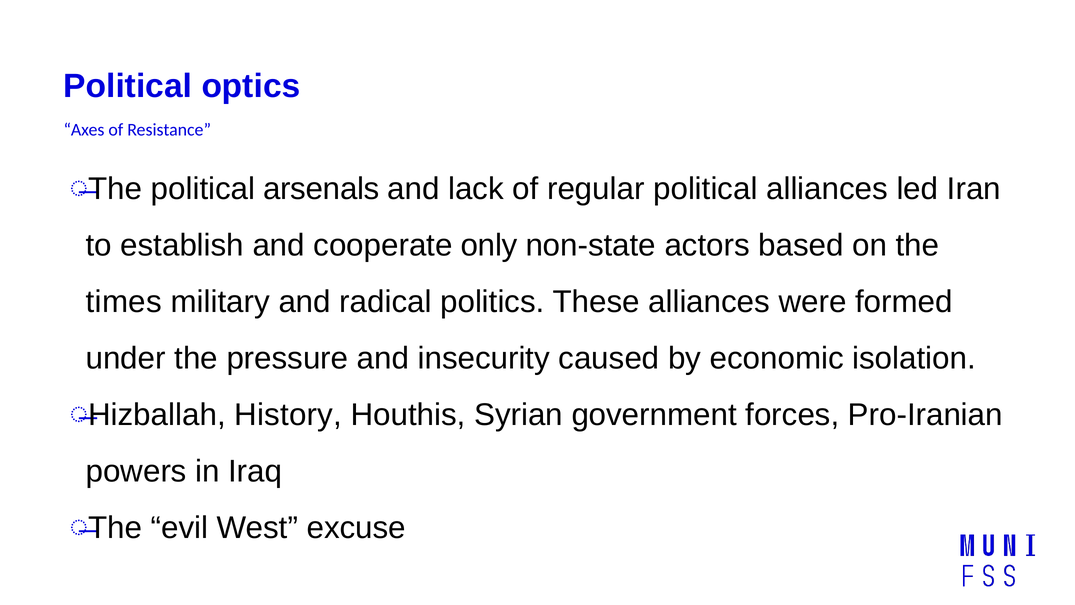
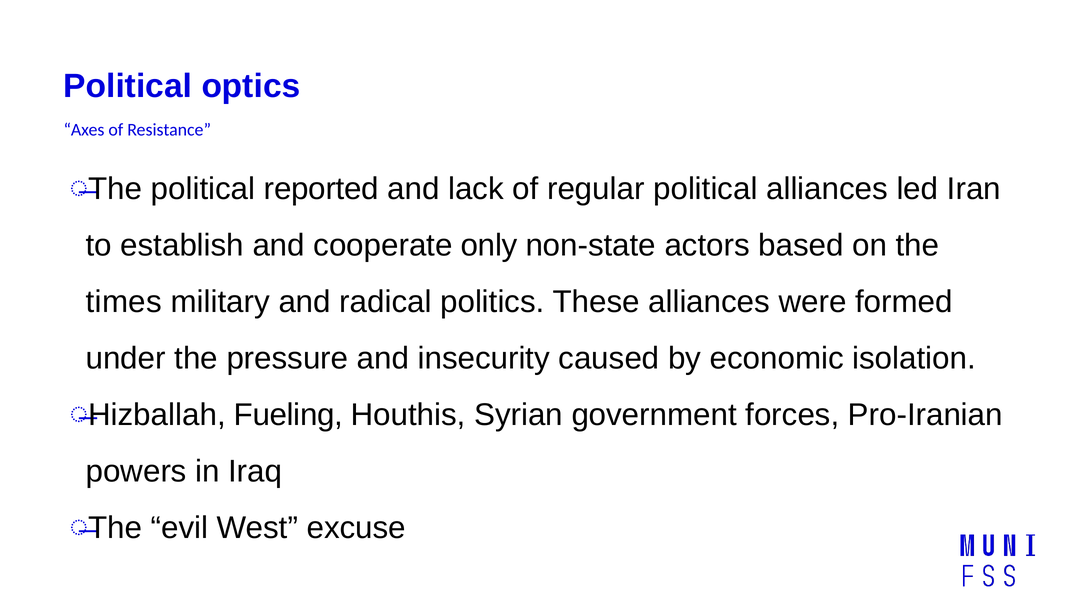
arsenals: arsenals -> reported
History: History -> Fueling
